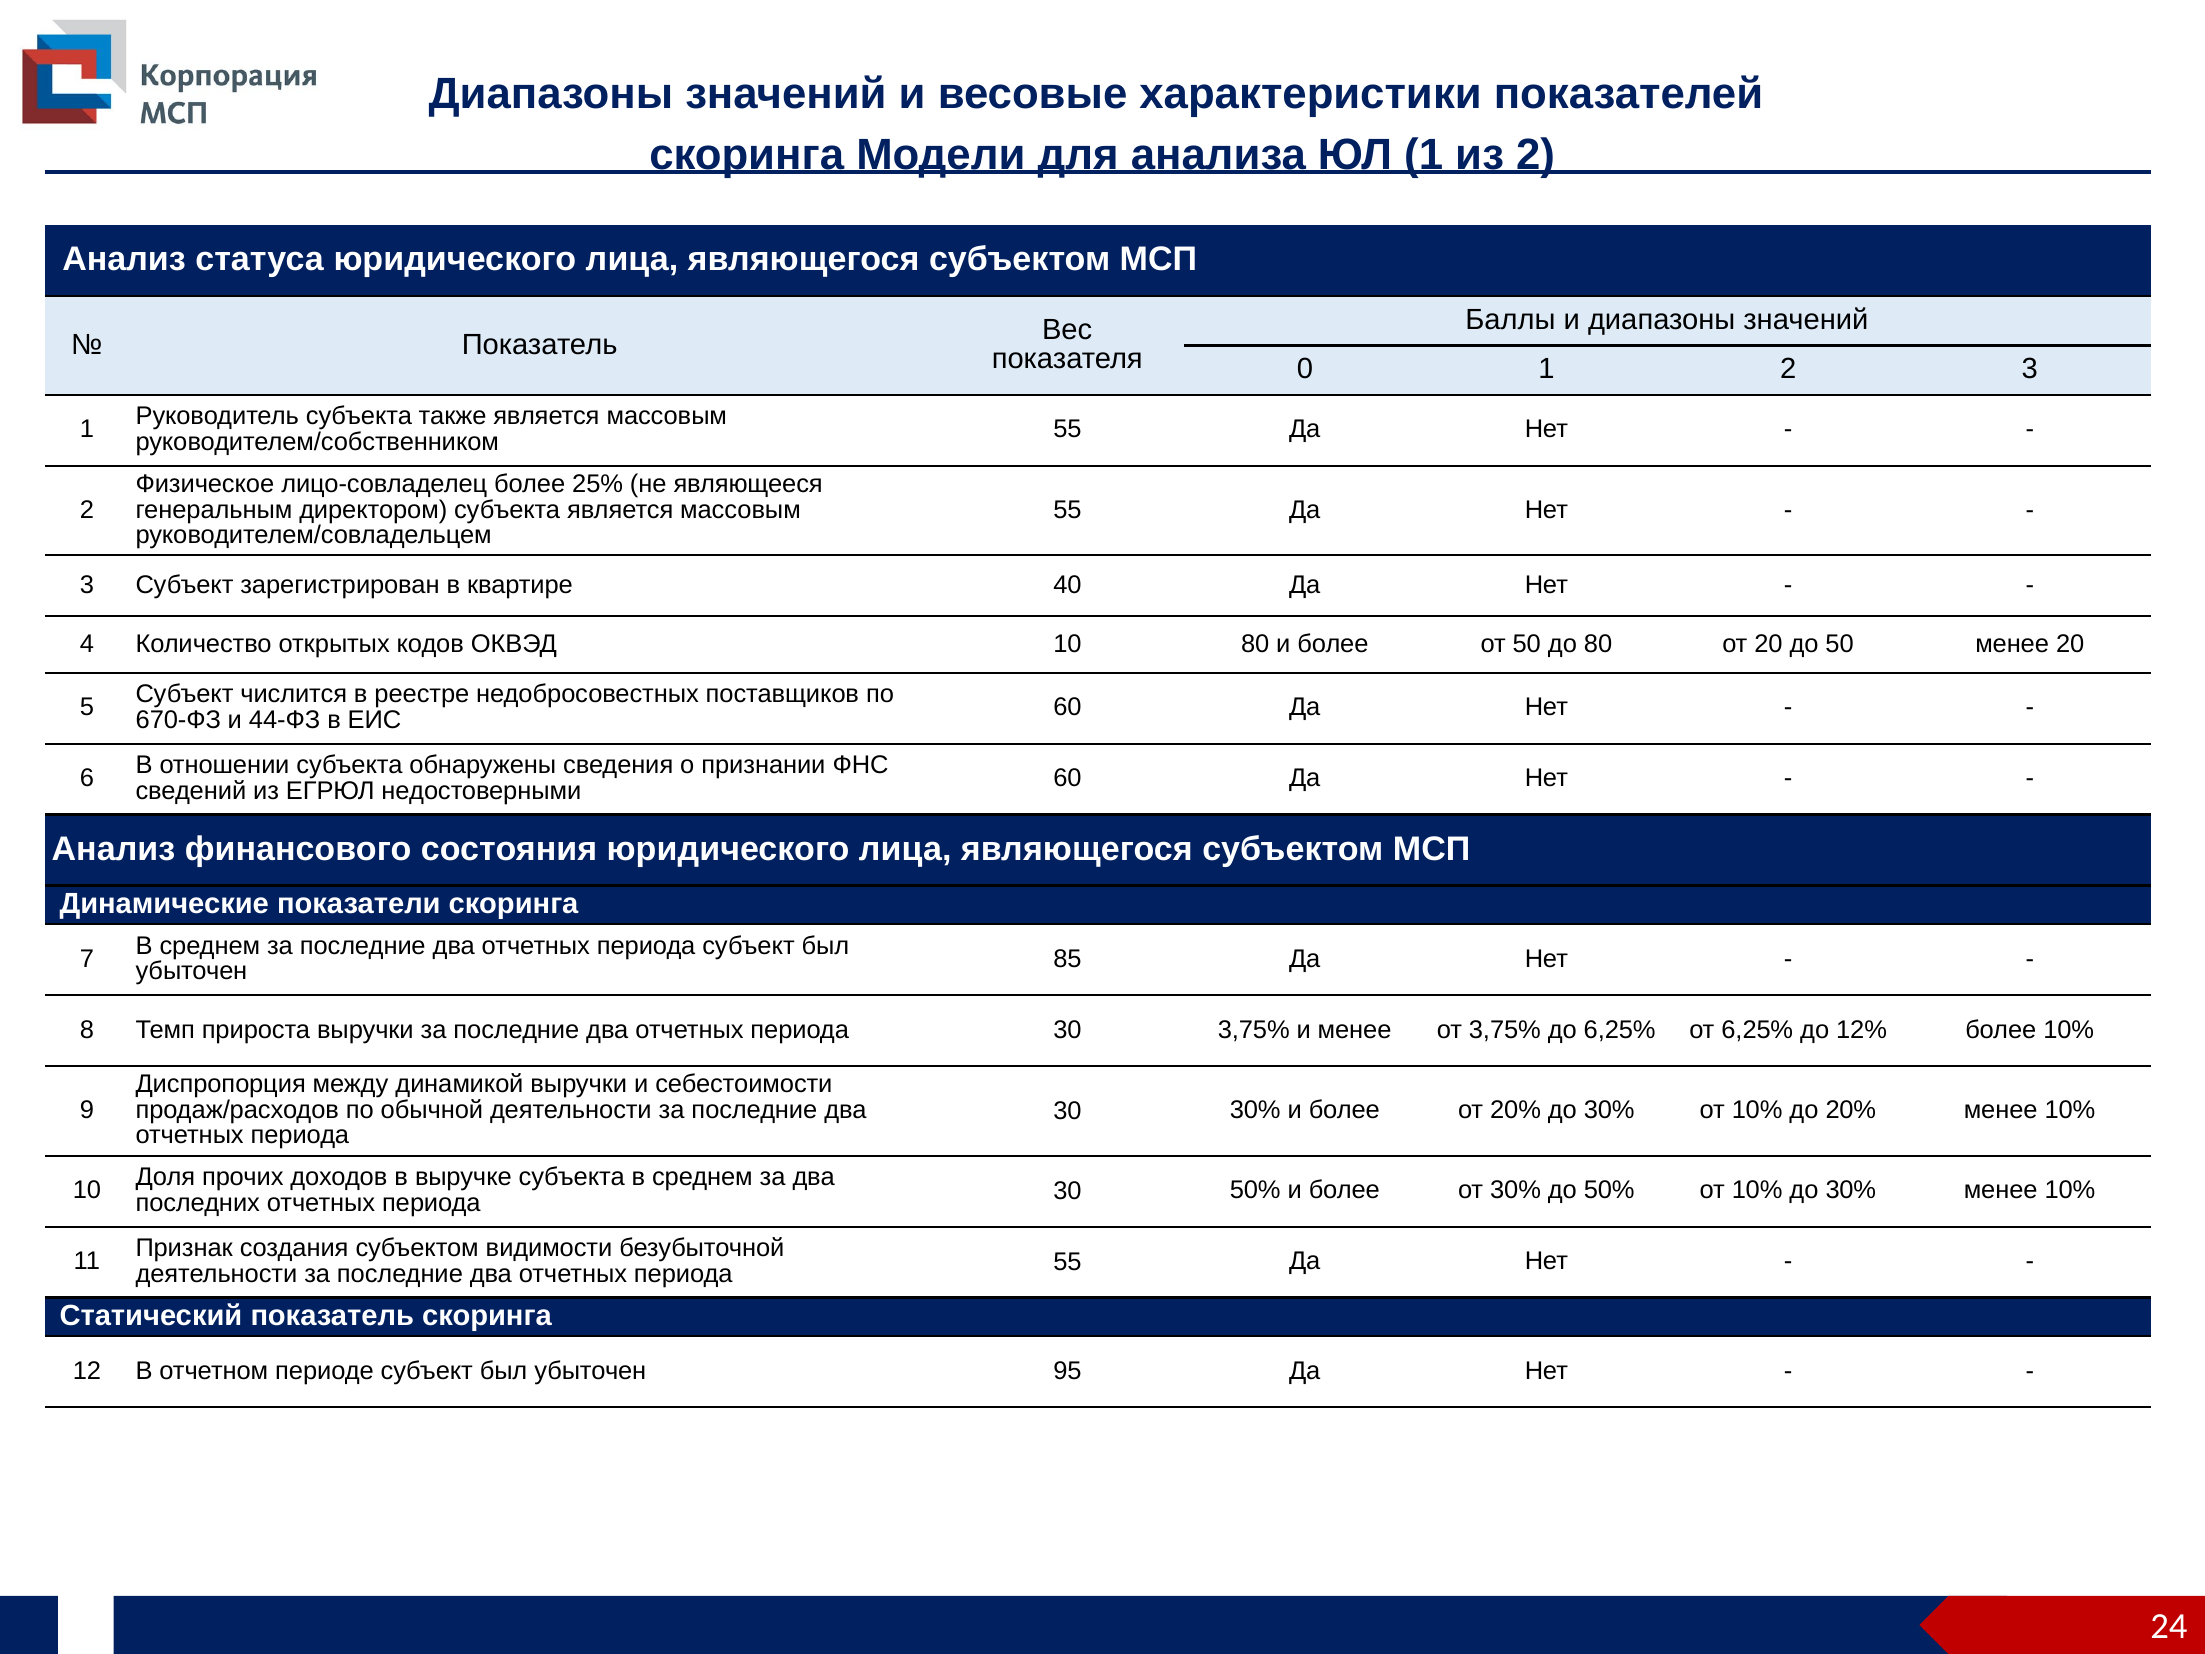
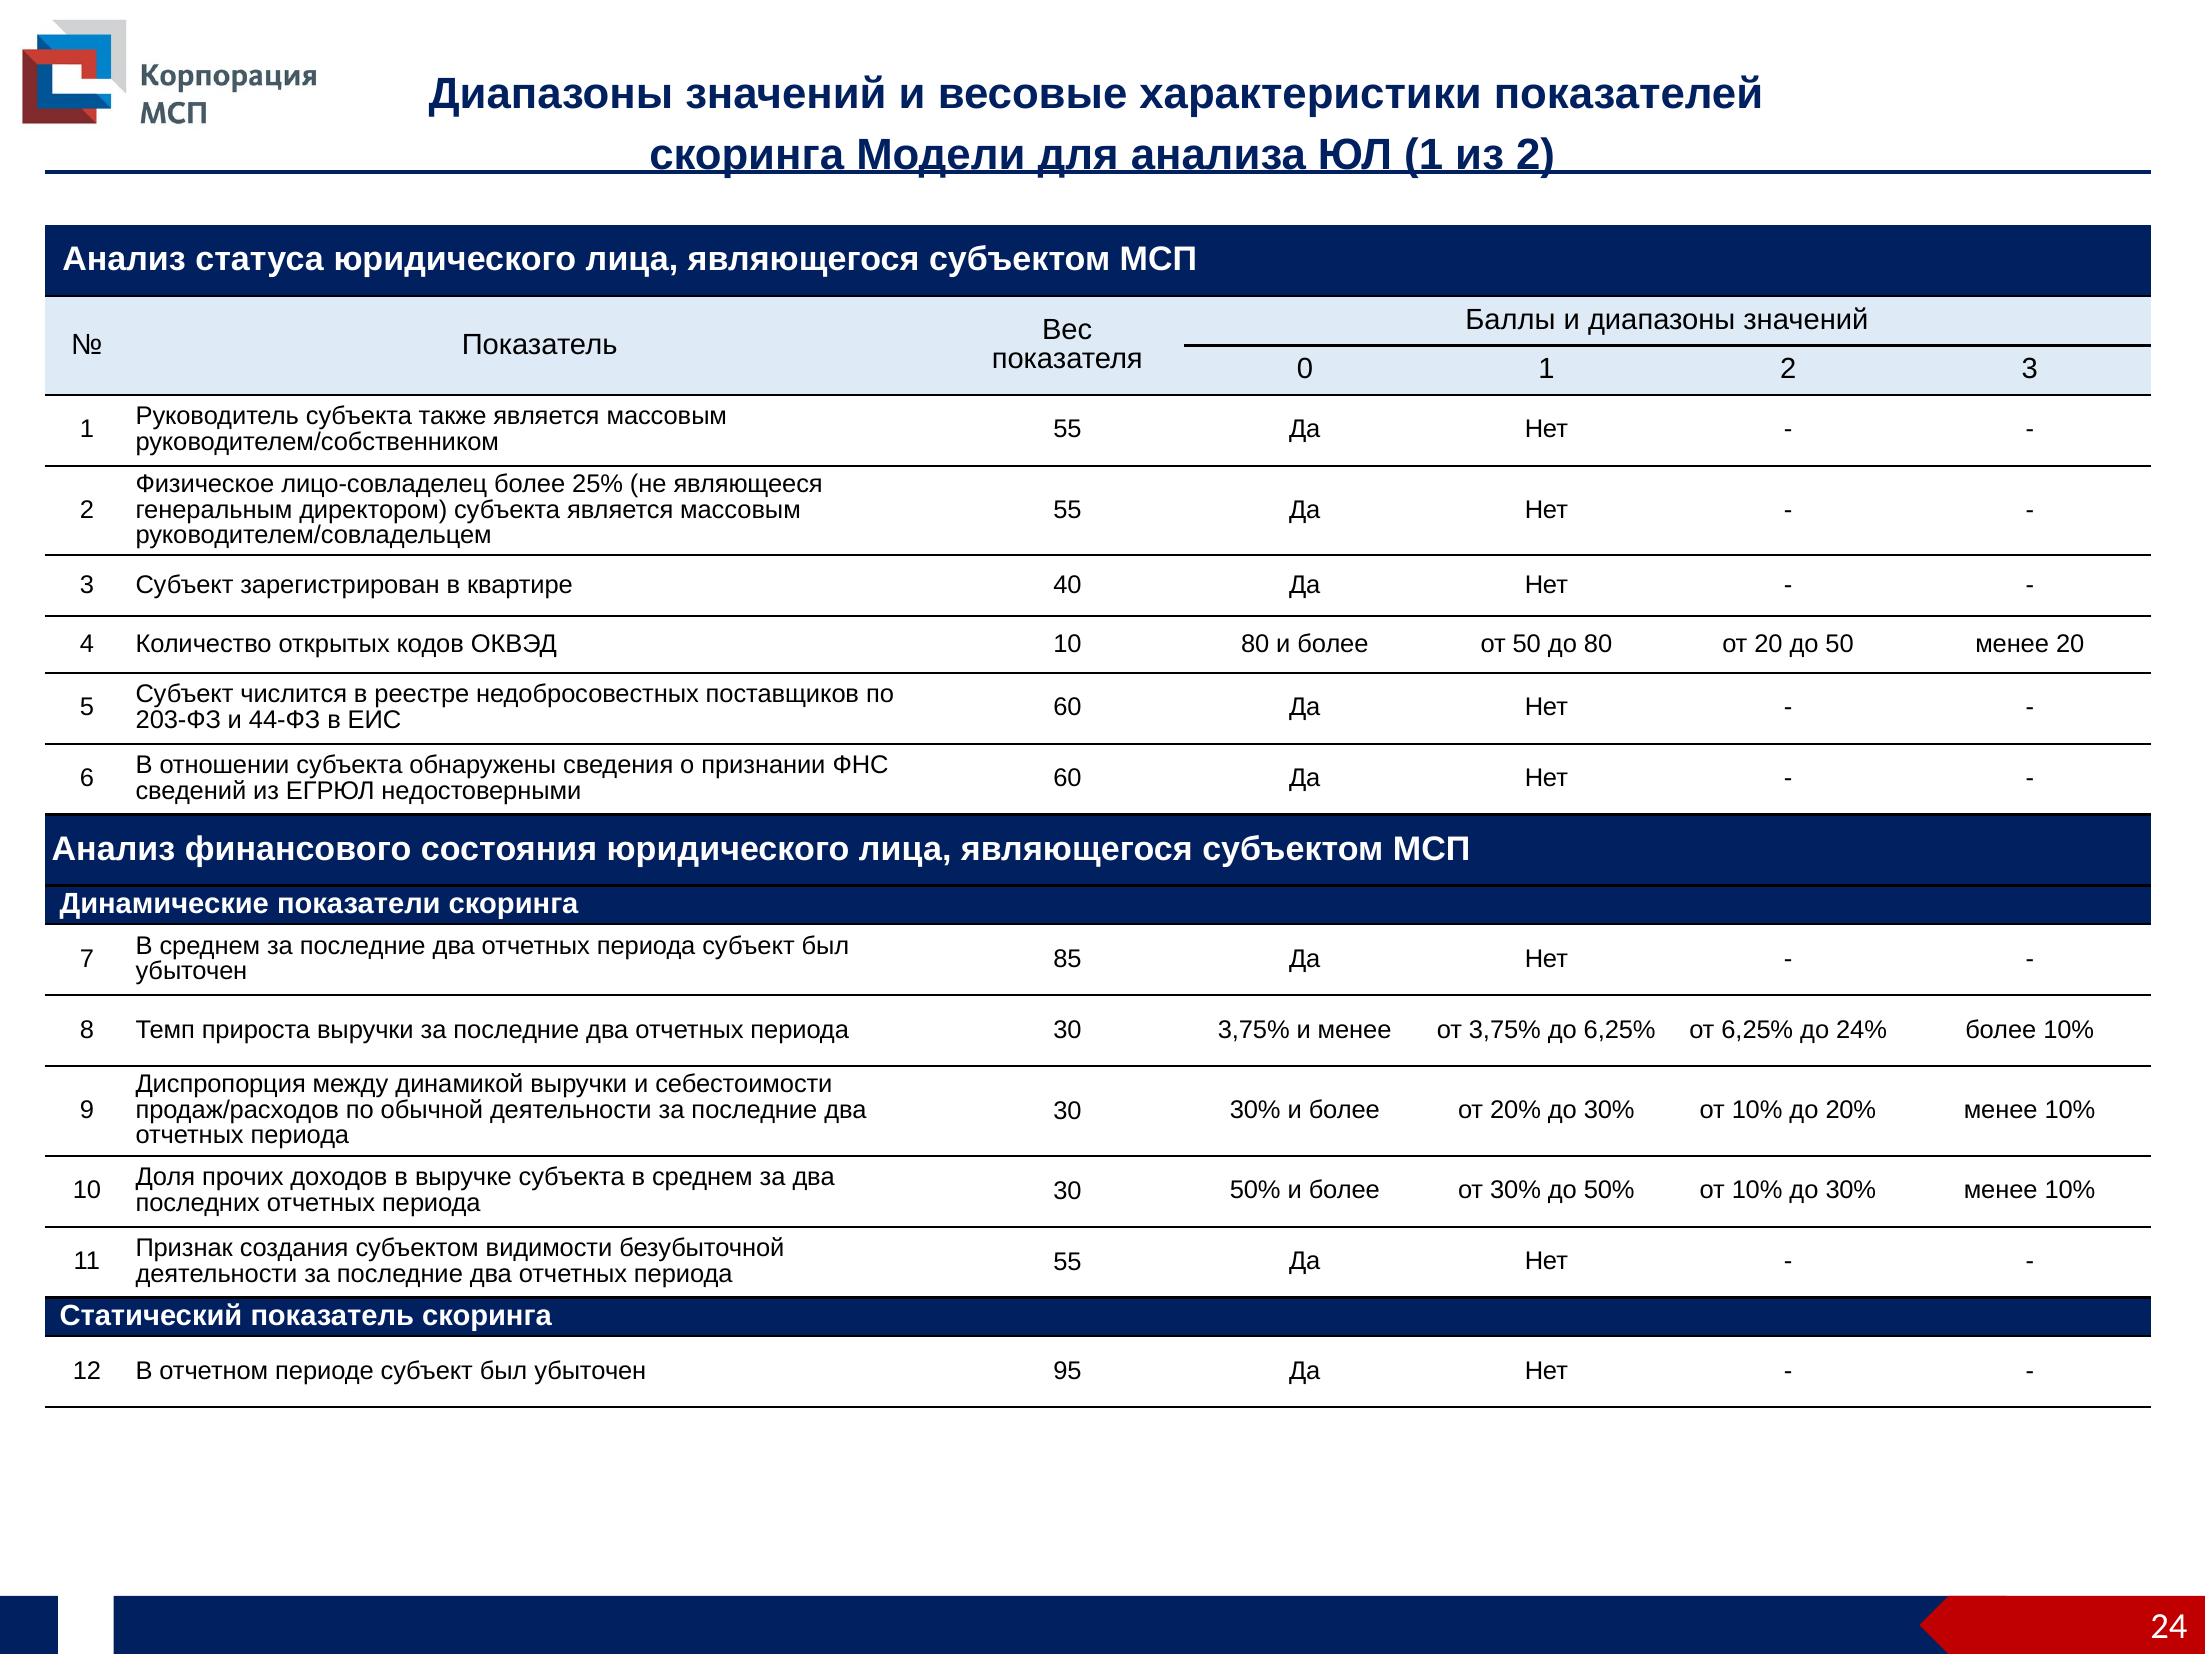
670-ФЗ: 670-ФЗ -> 203-ФЗ
12%: 12% -> 24%
